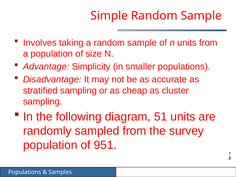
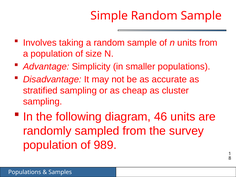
51: 51 -> 46
951: 951 -> 989
